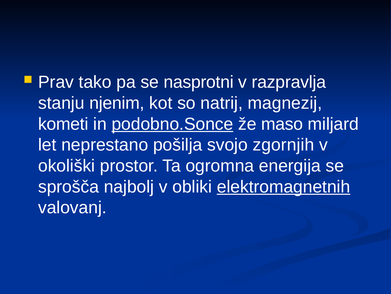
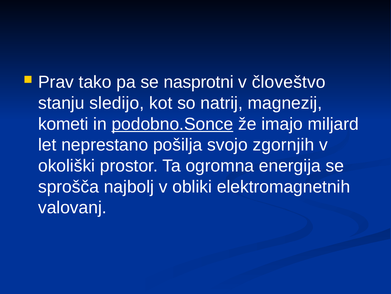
razpravlja: razpravlja -> človeštvo
njenim: njenim -> sledijo
maso: maso -> imajo
elektromagnetnih underline: present -> none
